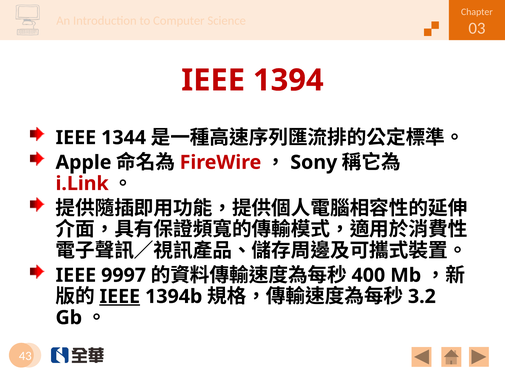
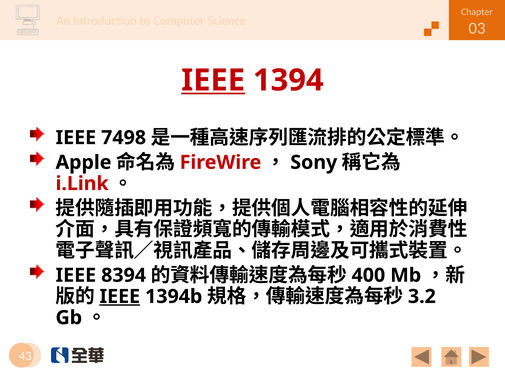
IEEE at (213, 80) underline: none -> present
1344: 1344 -> 7498
9997: 9997 -> 8394
